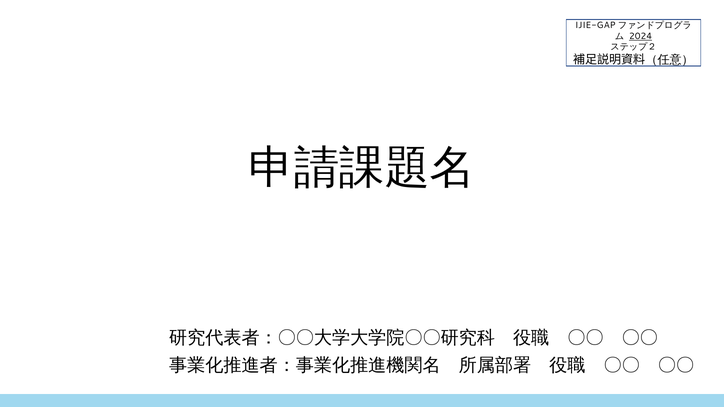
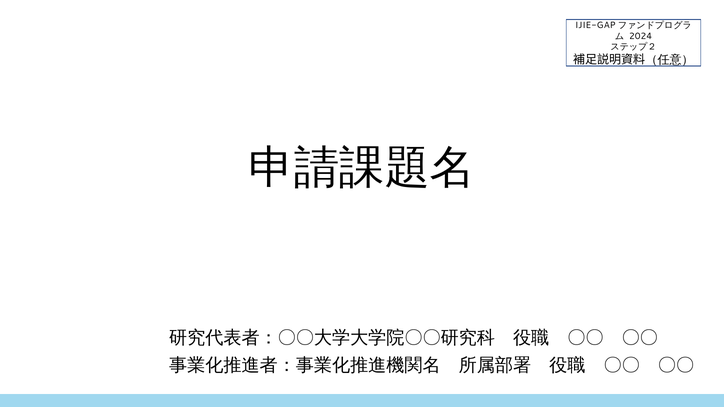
2024 underline: present -> none
